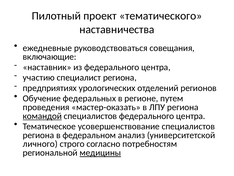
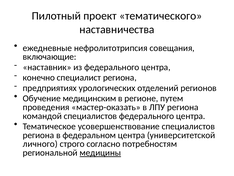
руководствоваться: руководствоваться -> нефролитотрипсия
участию: участию -> конечно
федеральных: федеральных -> медицинским
командой underline: present -> none
федеральном анализ: анализ -> центра
